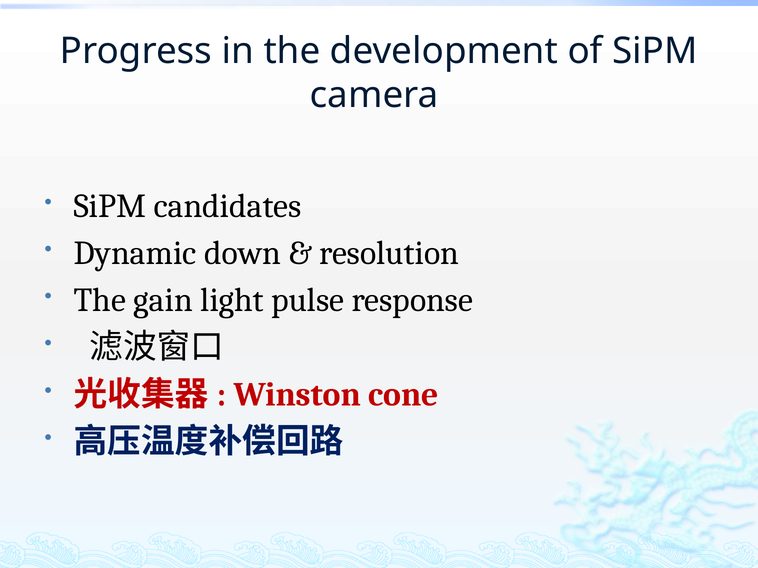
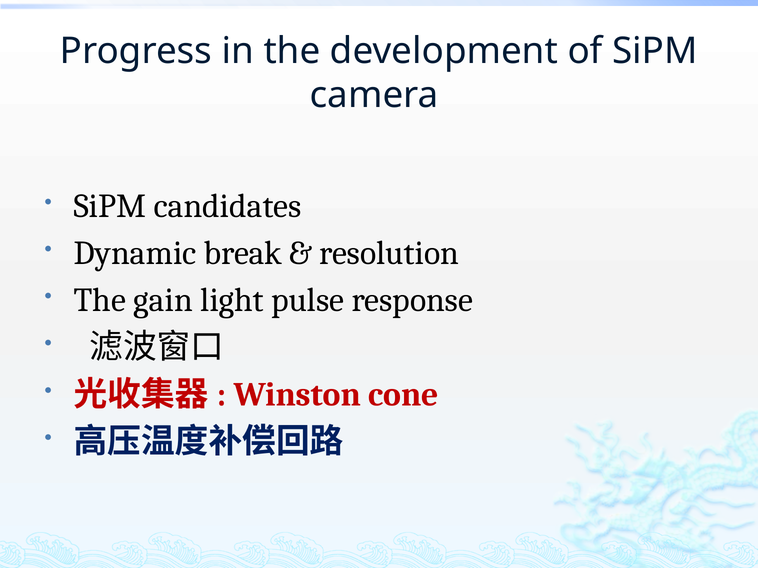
down: down -> break
